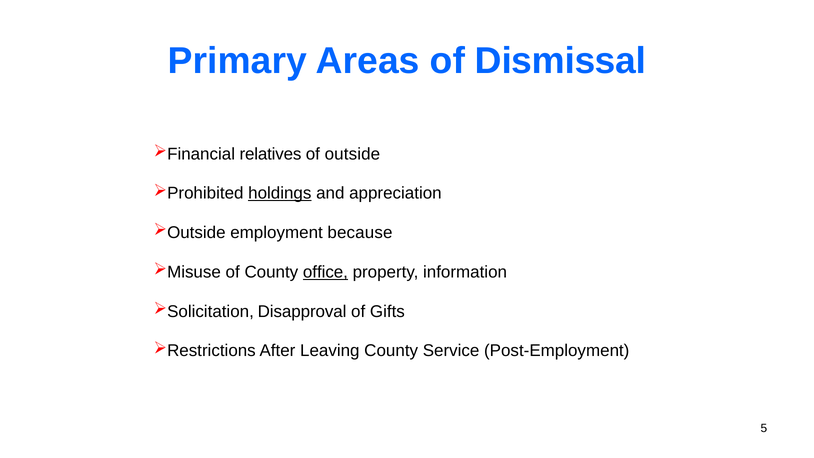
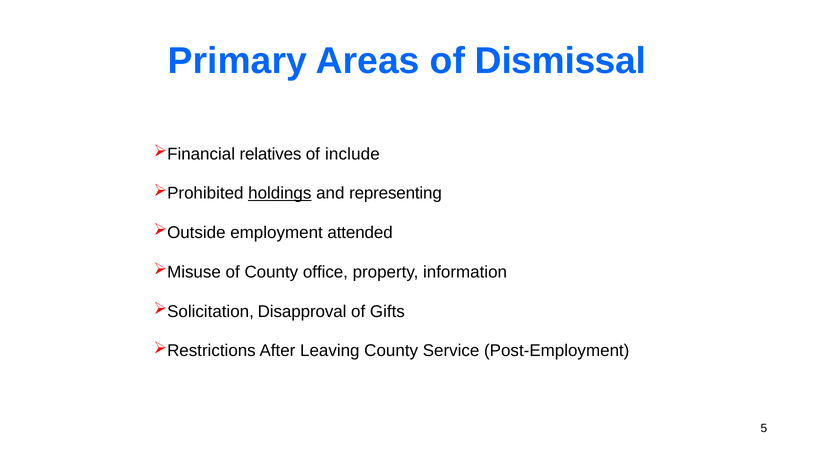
outside: outside -> include
appreciation: appreciation -> representing
because: because -> attended
office underline: present -> none
